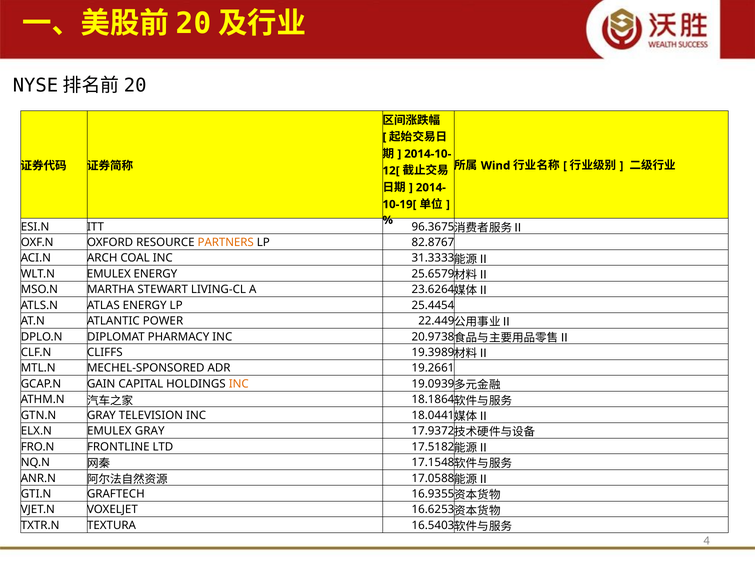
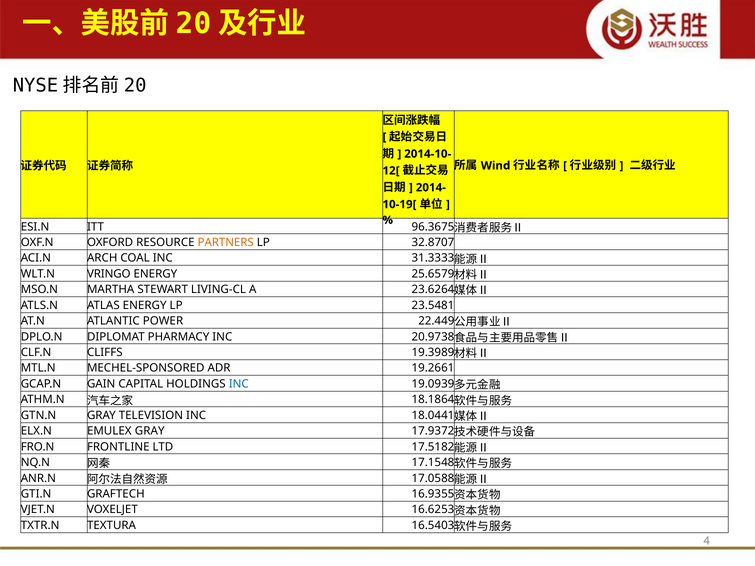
82.8767: 82.8767 -> 32.8707
WLT.N EMULEX: EMULEX -> VRINGO
25.4454: 25.4454 -> 23.5481
INC at (239, 384) colour: orange -> blue
